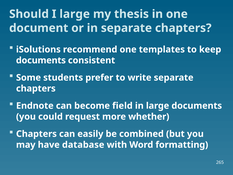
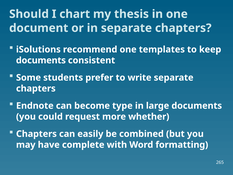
I large: large -> chart
field: field -> type
database: database -> complete
